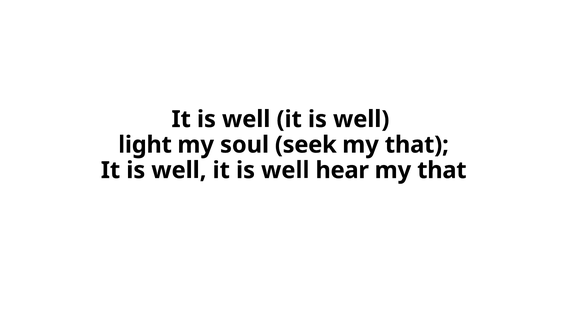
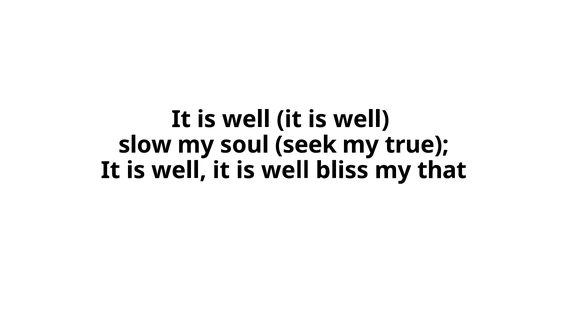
light: light -> slow
that at (417, 145): that -> true
hear: hear -> bliss
